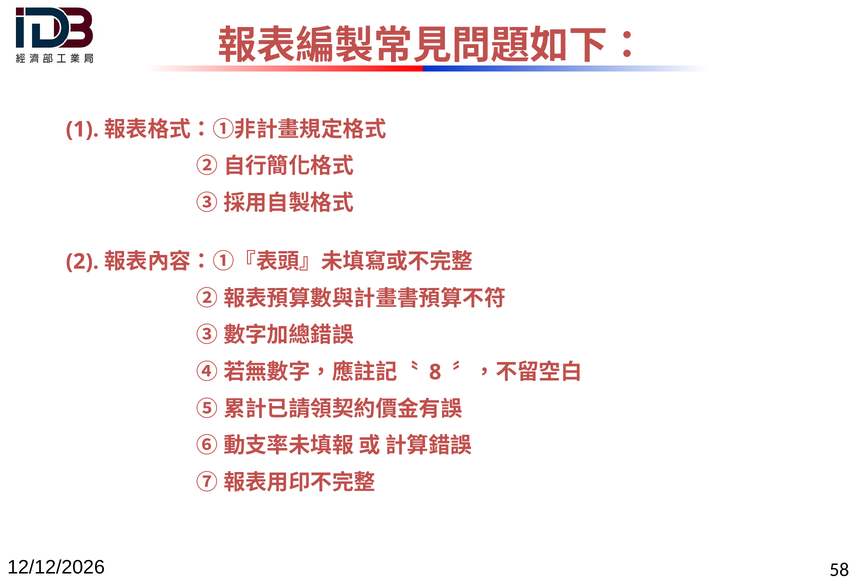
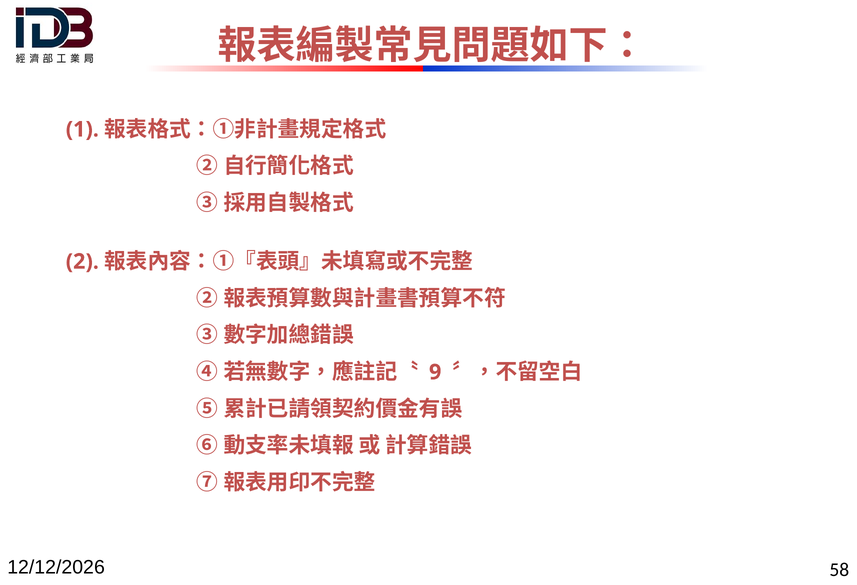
8: 8 -> 9
